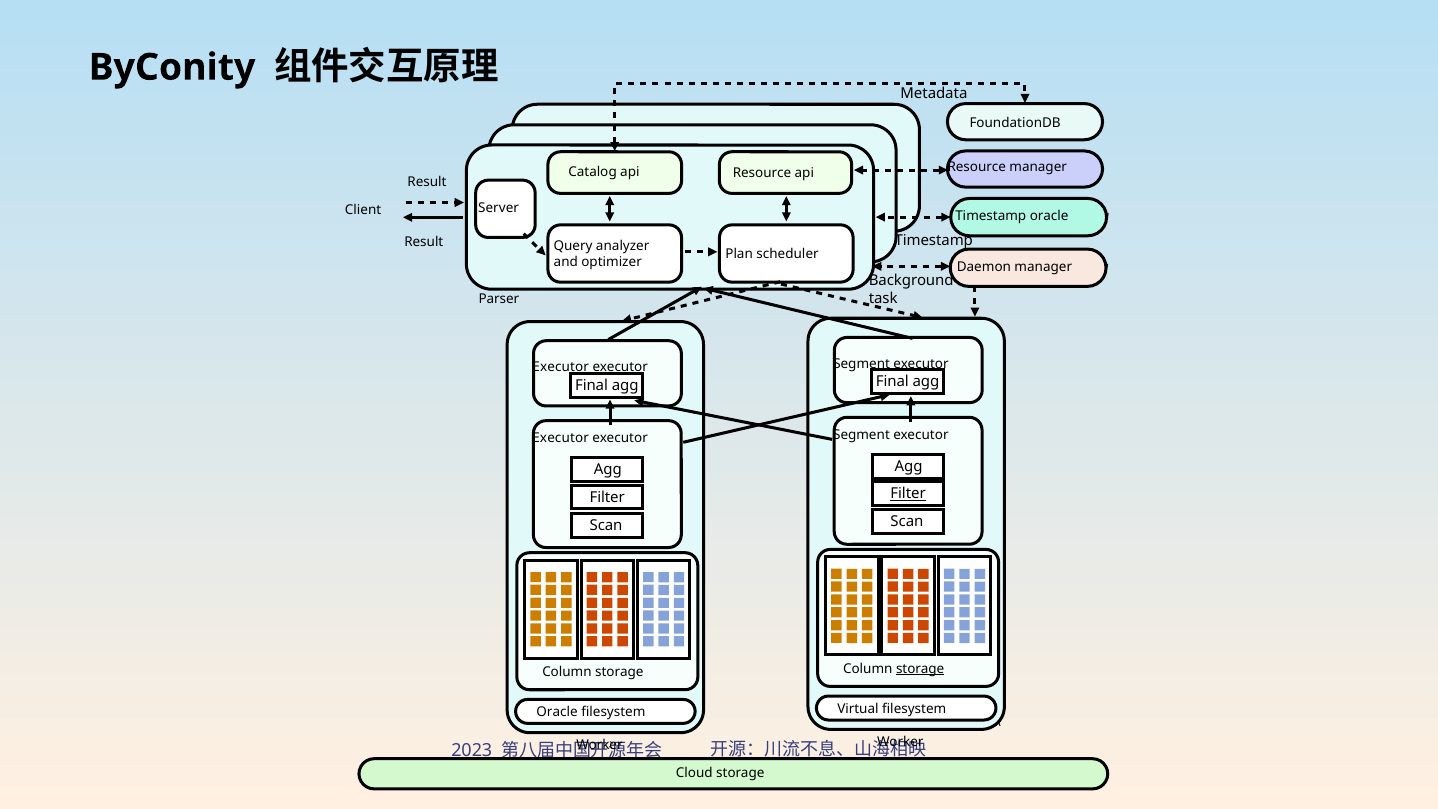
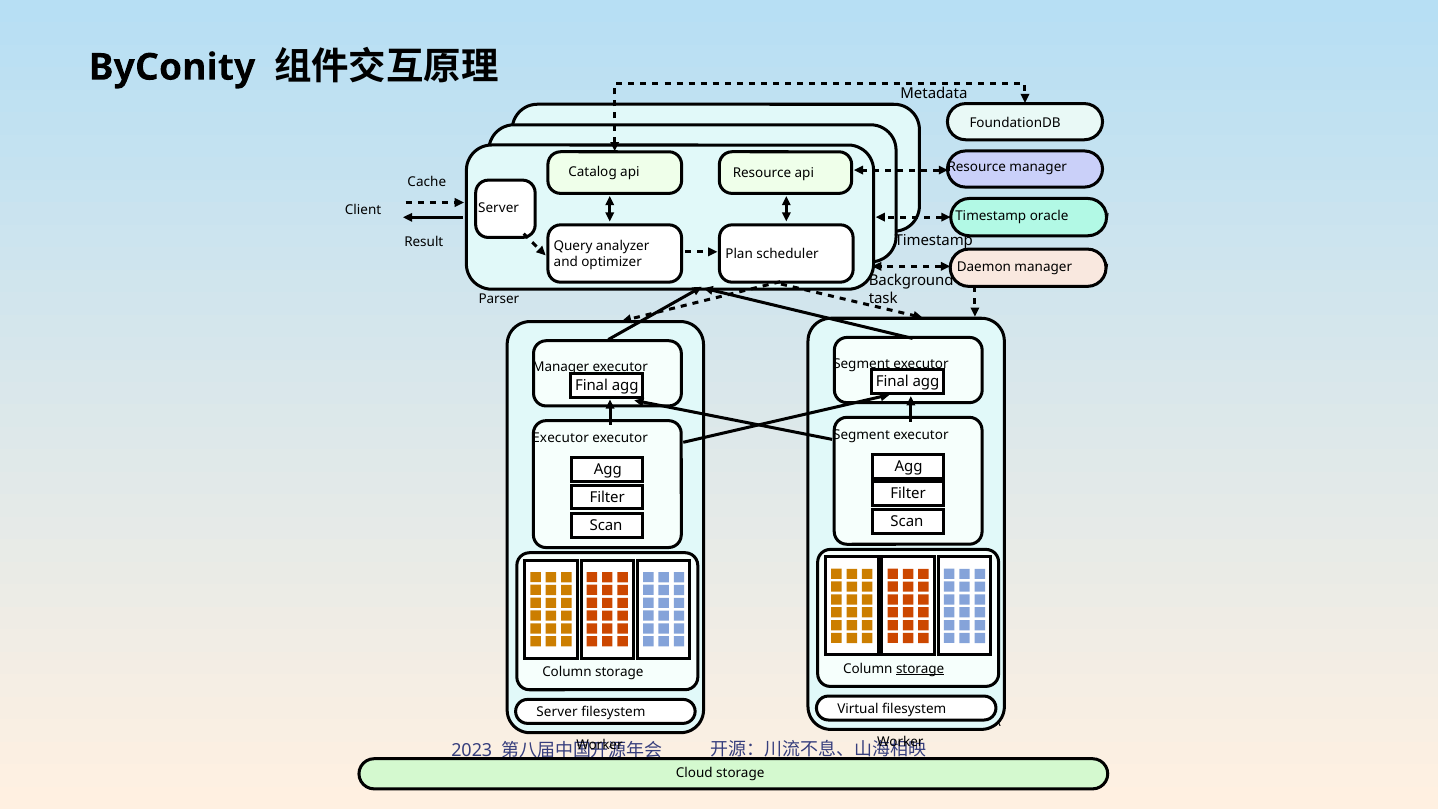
Result at (427, 182): Result -> Cache
Executor at (561, 367): Executor -> Manager
Filter at (908, 494) underline: present -> none
Oracle at (557, 712): Oracle -> Server
